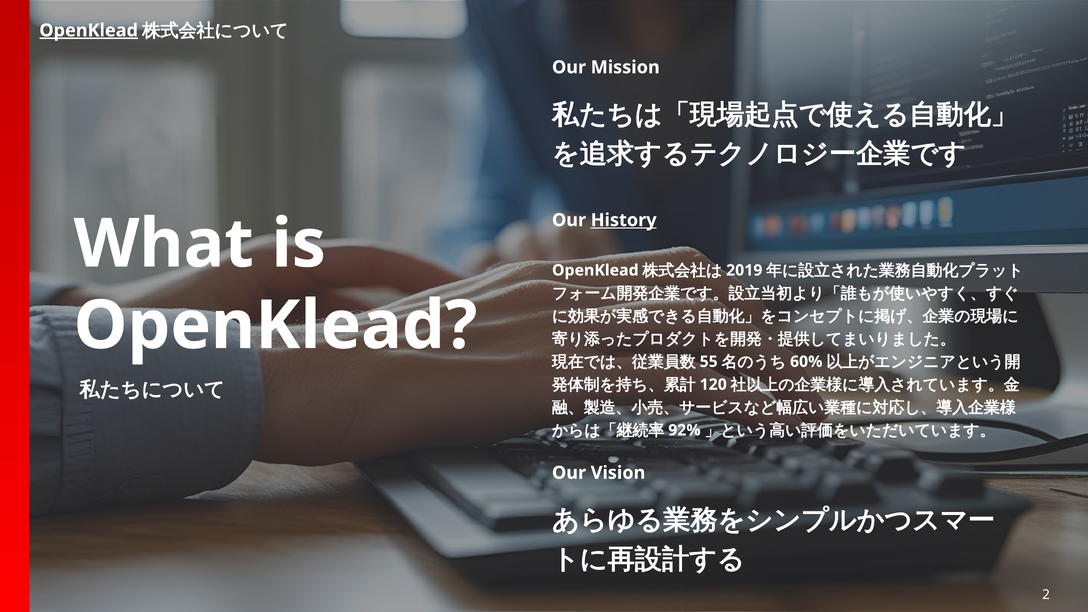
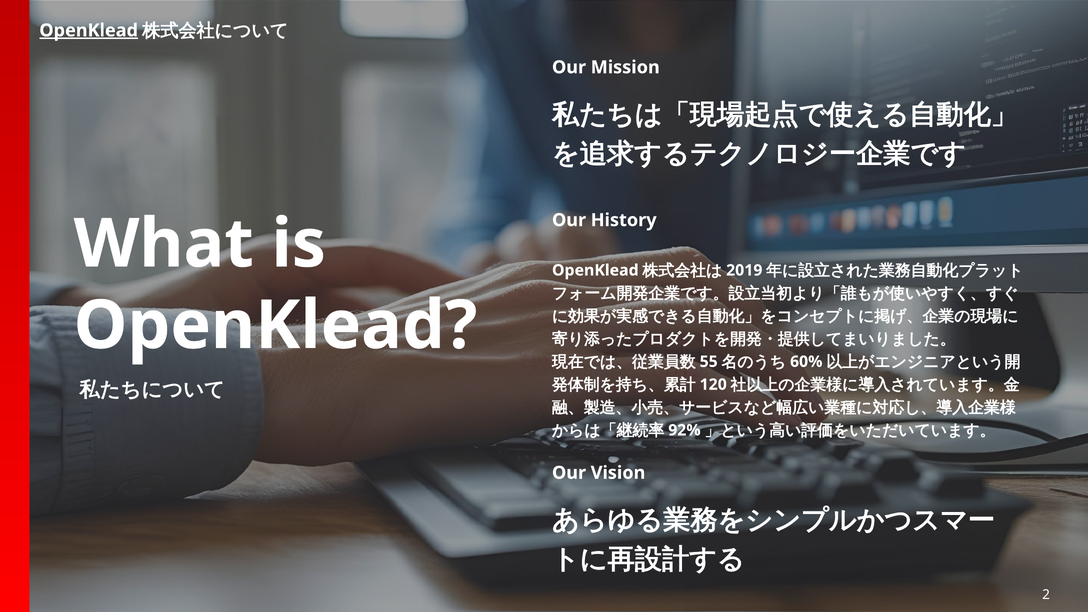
History underline: present -> none
